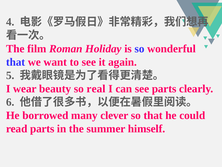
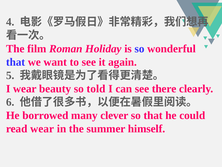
real: real -> told
see parts: parts -> there
read parts: parts -> wear
